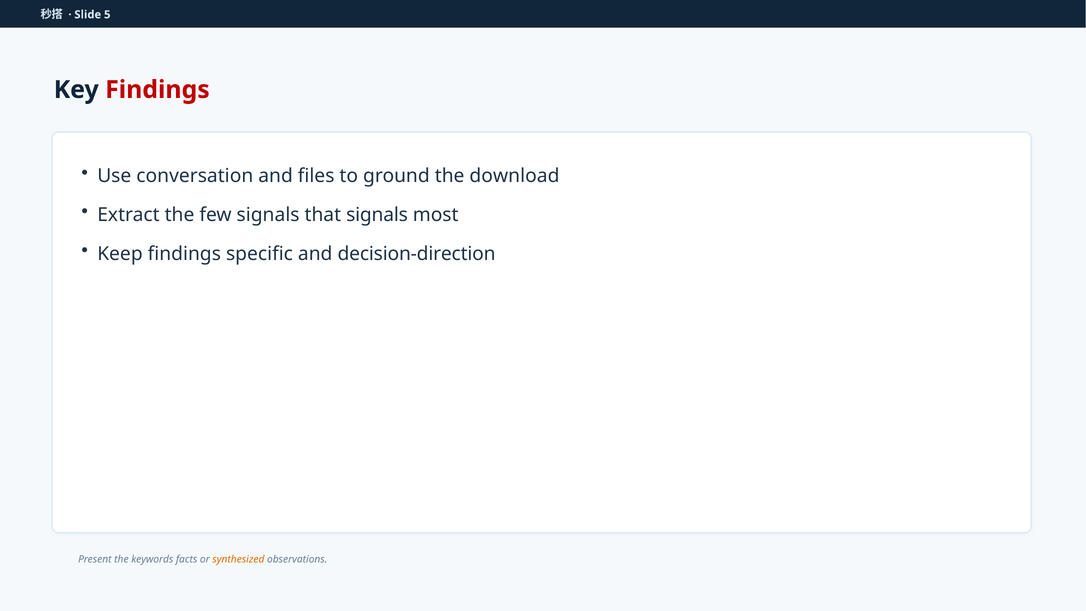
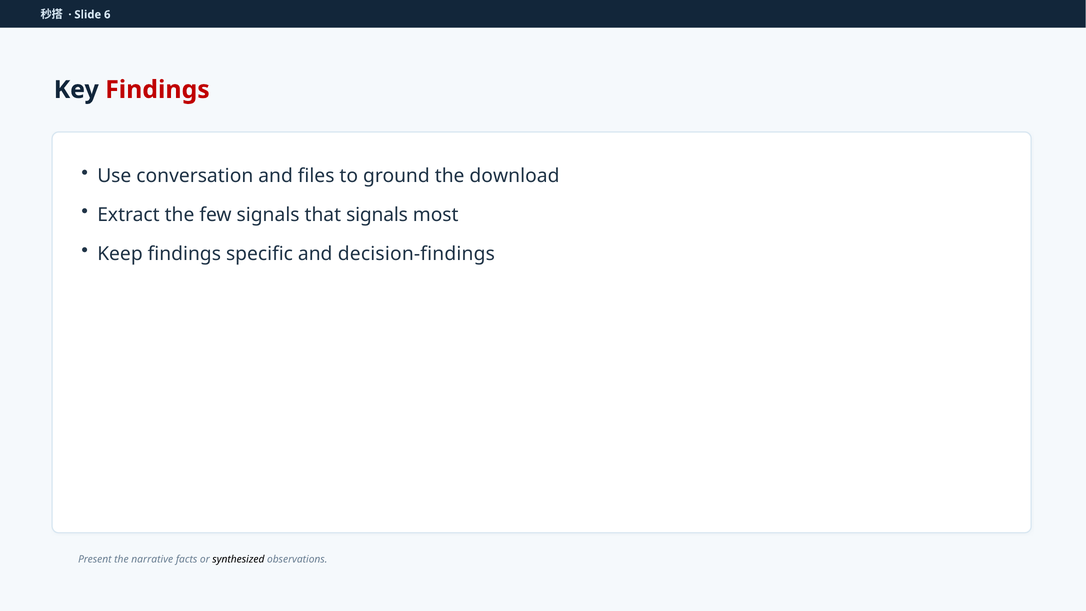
5: 5 -> 6
decision-direction: decision-direction -> decision-findings
keywords: keywords -> narrative
synthesized colour: orange -> black
